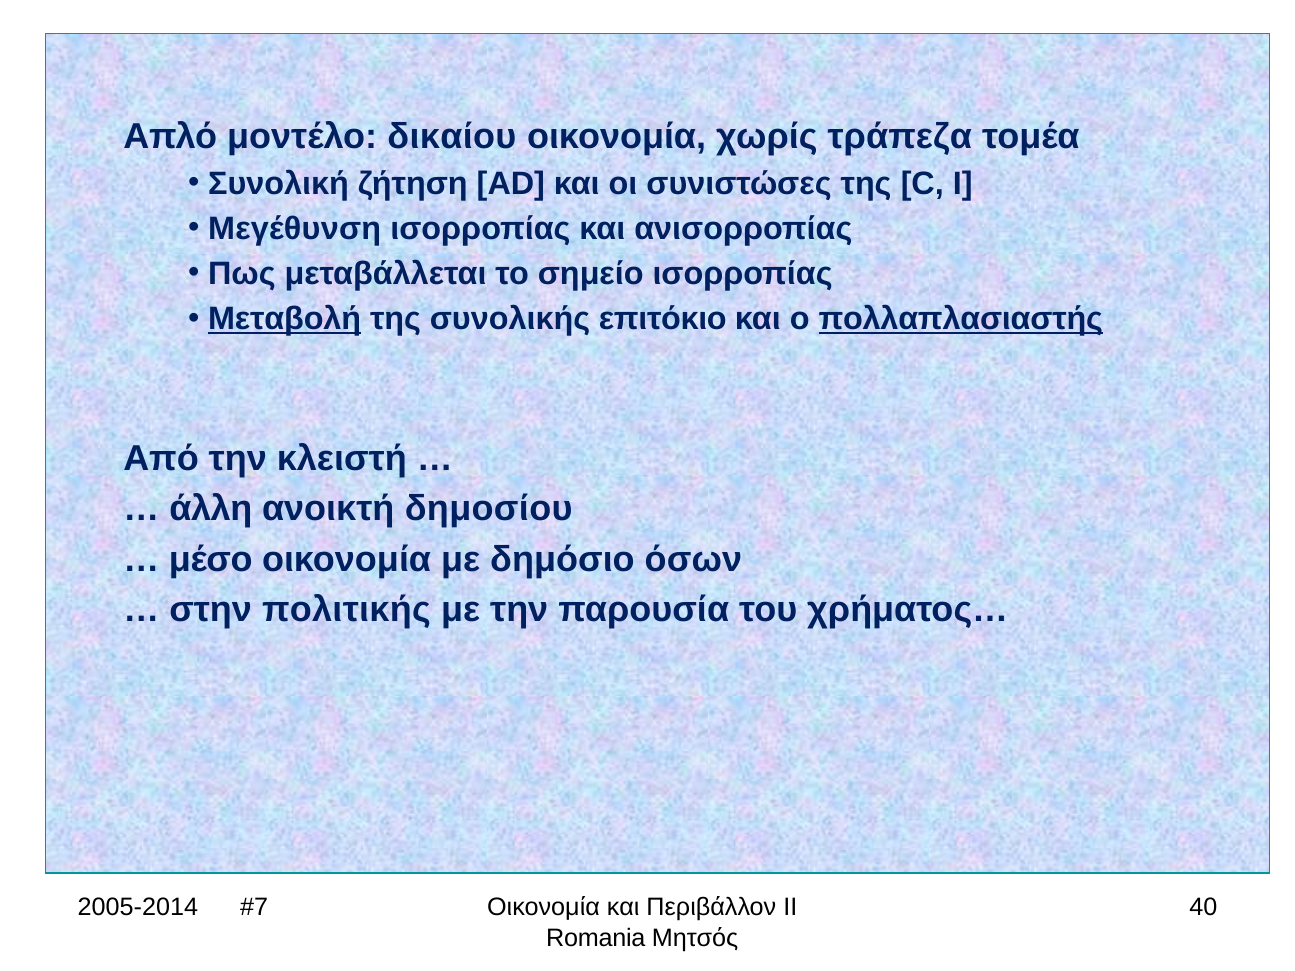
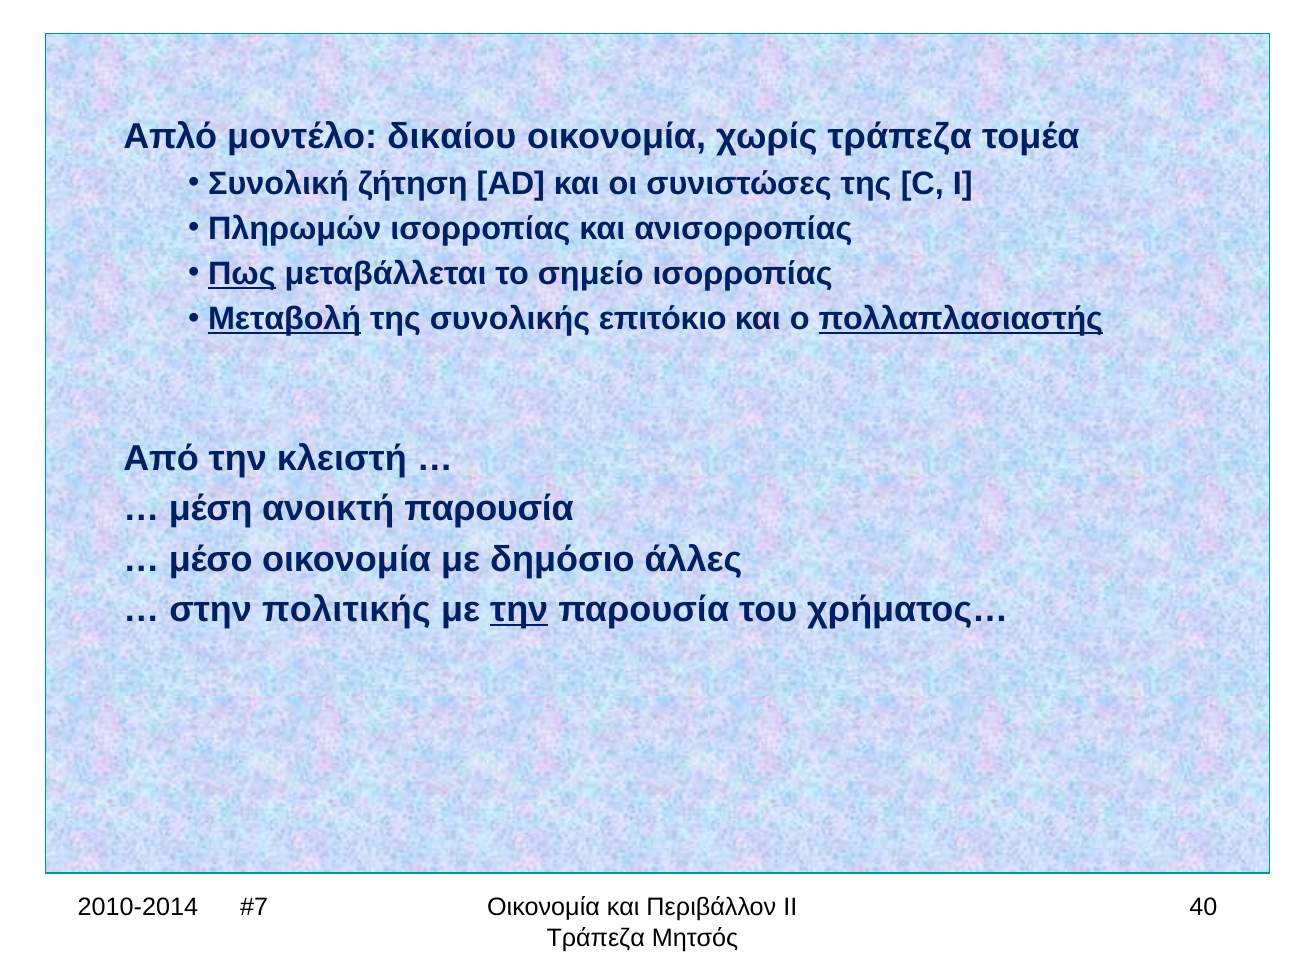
Μεγέθυνση: Μεγέθυνση -> Πληρωμών
Πως underline: none -> present
άλλη: άλλη -> μέση
ανοικτή δημοσίου: δημοσίου -> παρουσία
όσων: όσων -> άλλες
την at (519, 610) underline: none -> present
2005-2014: 2005-2014 -> 2010-2014
Romania at (596, 938): Romania -> Τράπεζα
